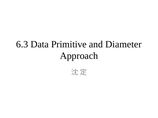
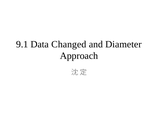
6.3: 6.3 -> 9.1
Primitive: Primitive -> Changed
